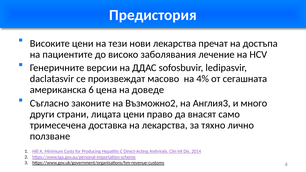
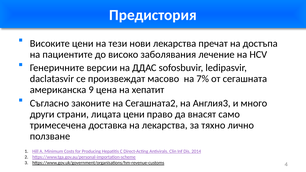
4%: 4% -> 7%
6: 6 -> 9
доведе: доведе -> хепатит
Възможно2: Възможно2 -> Сегашната2
